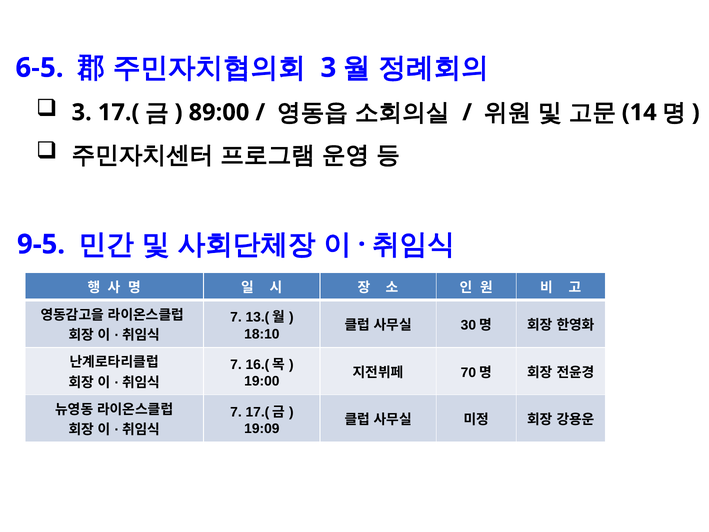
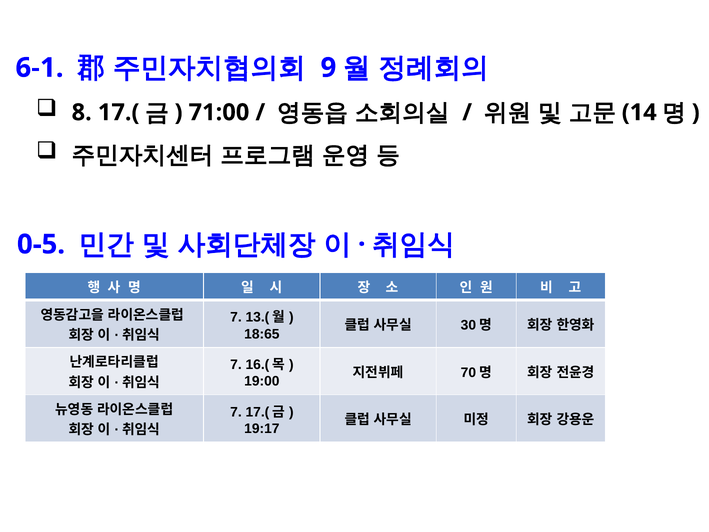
6-5: 6-5 -> 6-1
3 at (328, 68): 3 -> 9
3 at (82, 112): 3 -> 8
89:00: 89:00 -> 71:00
9-5: 9-5 -> 0-5
18:10: 18:10 -> 18:65
19:09: 19:09 -> 19:17
